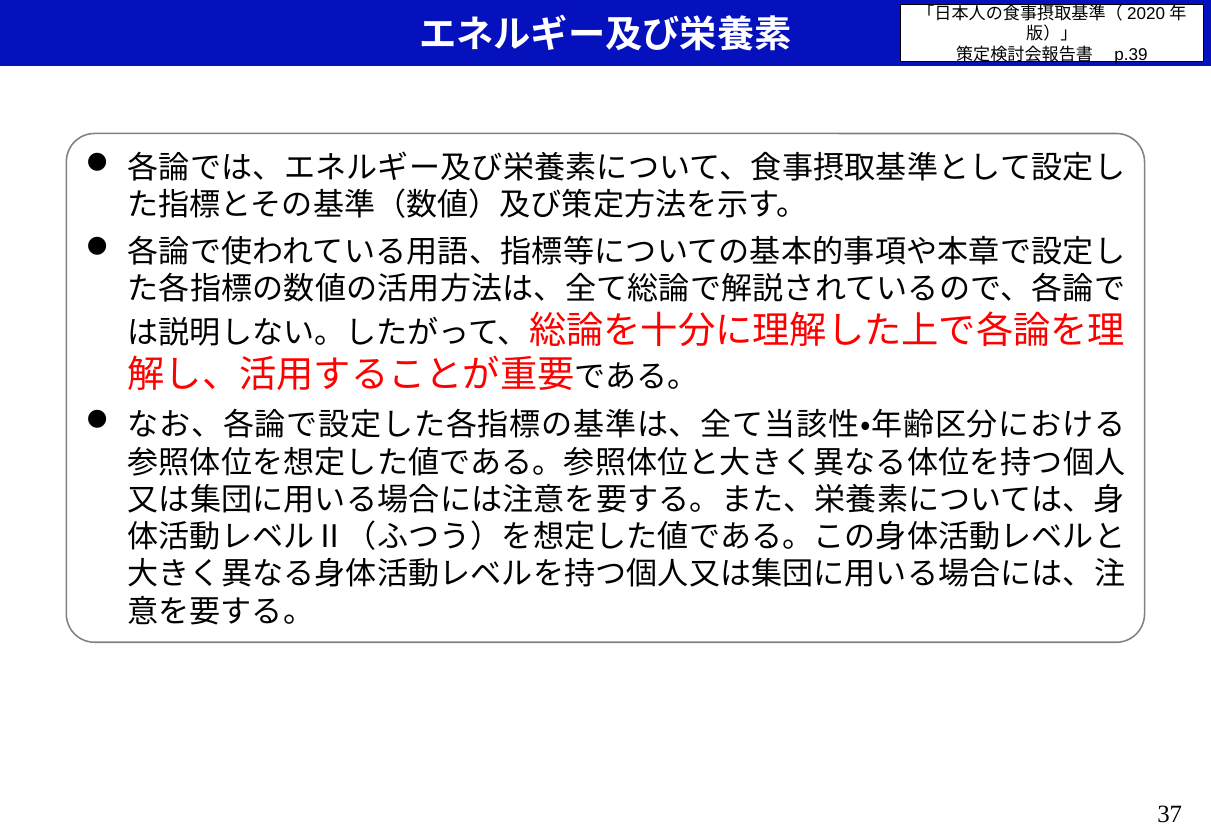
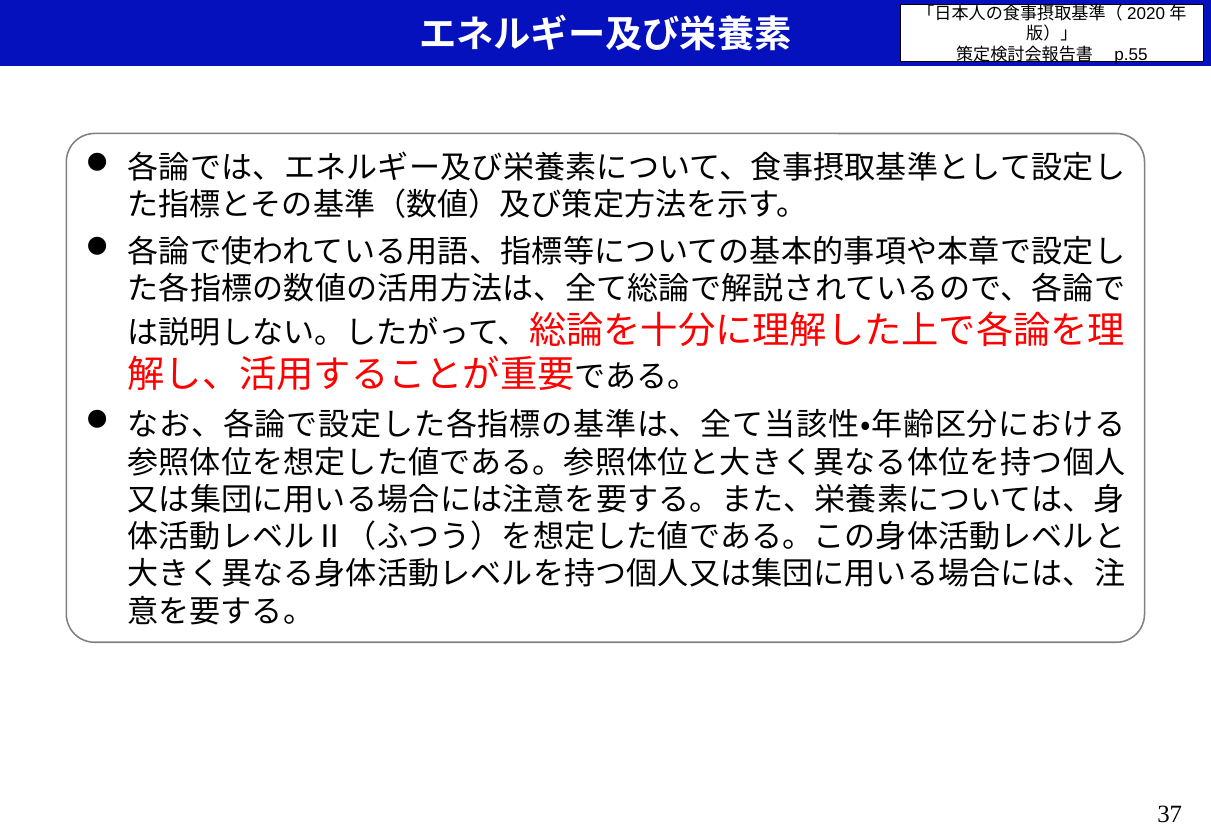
p.39: p.39 -> p.55
